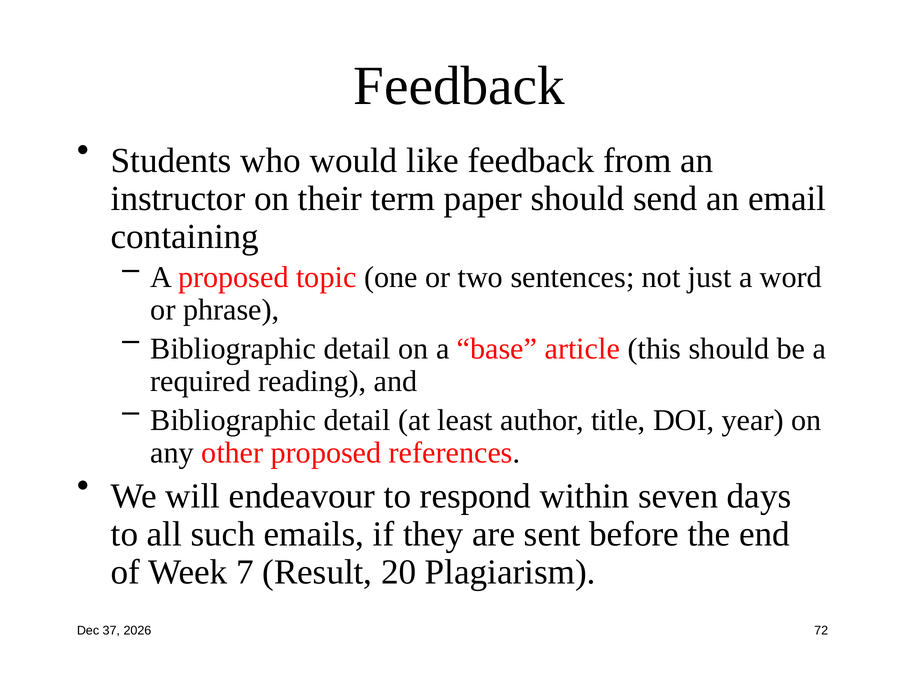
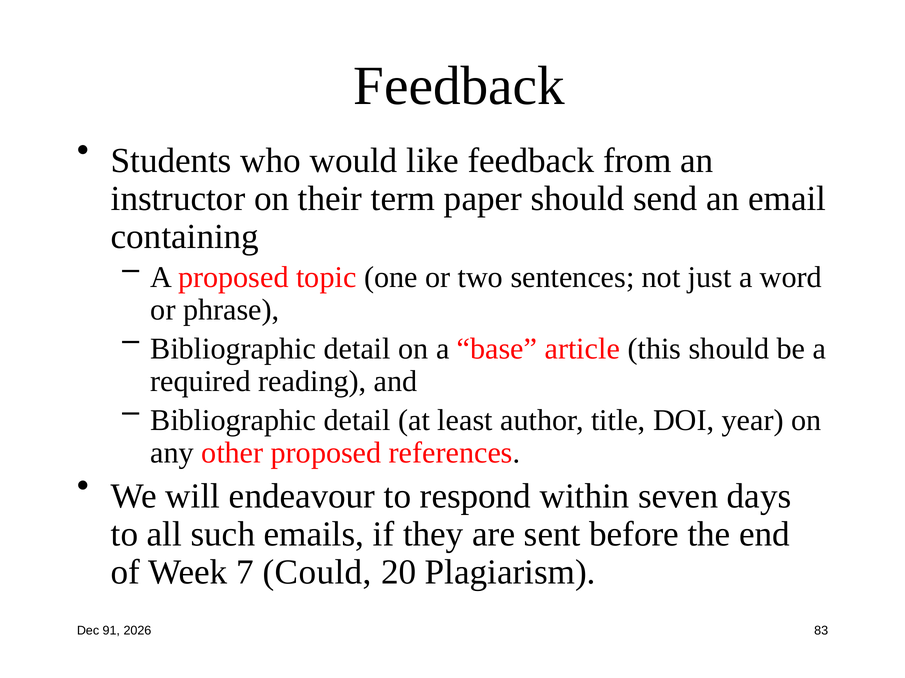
Result: Result -> Could
37: 37 -> 91
72: 72 -> 83
